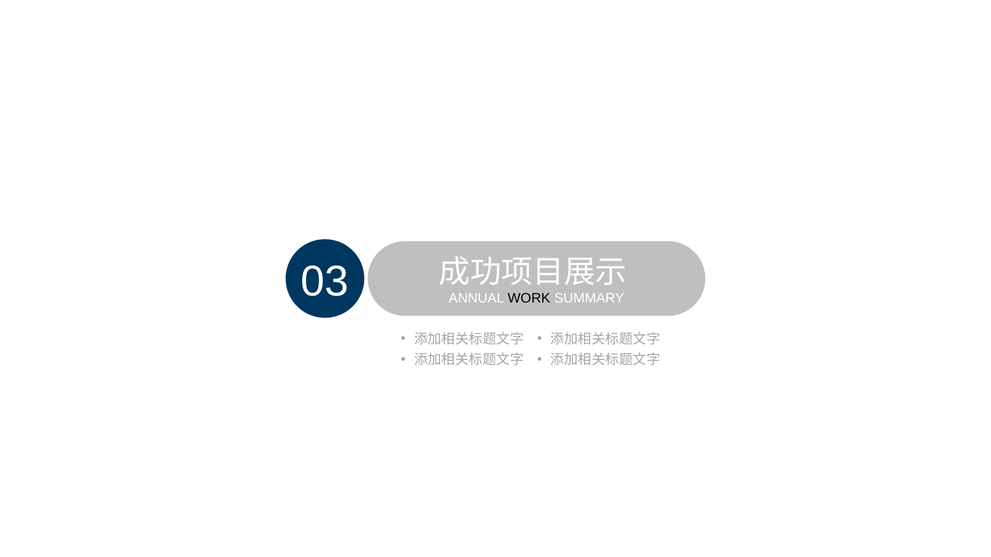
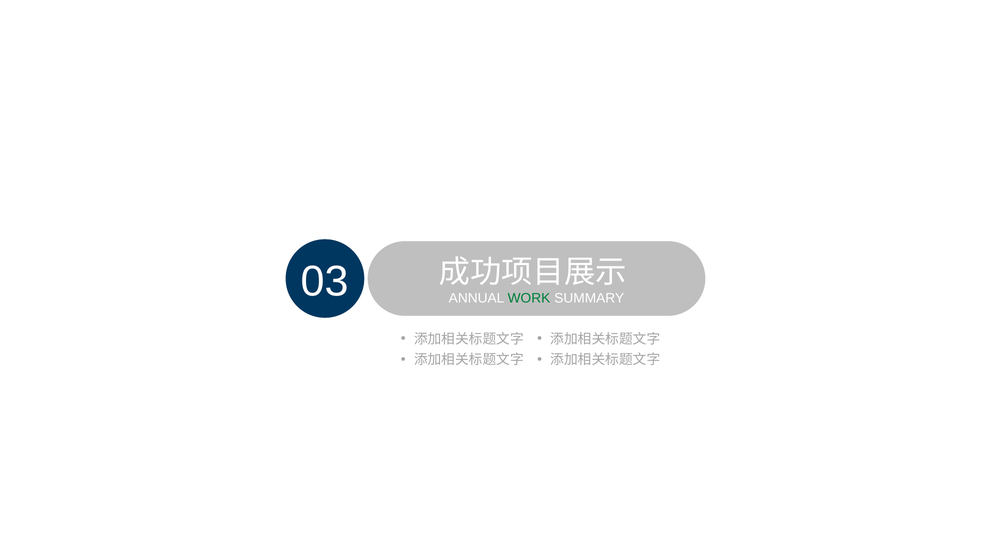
WORK colour: black -> green
